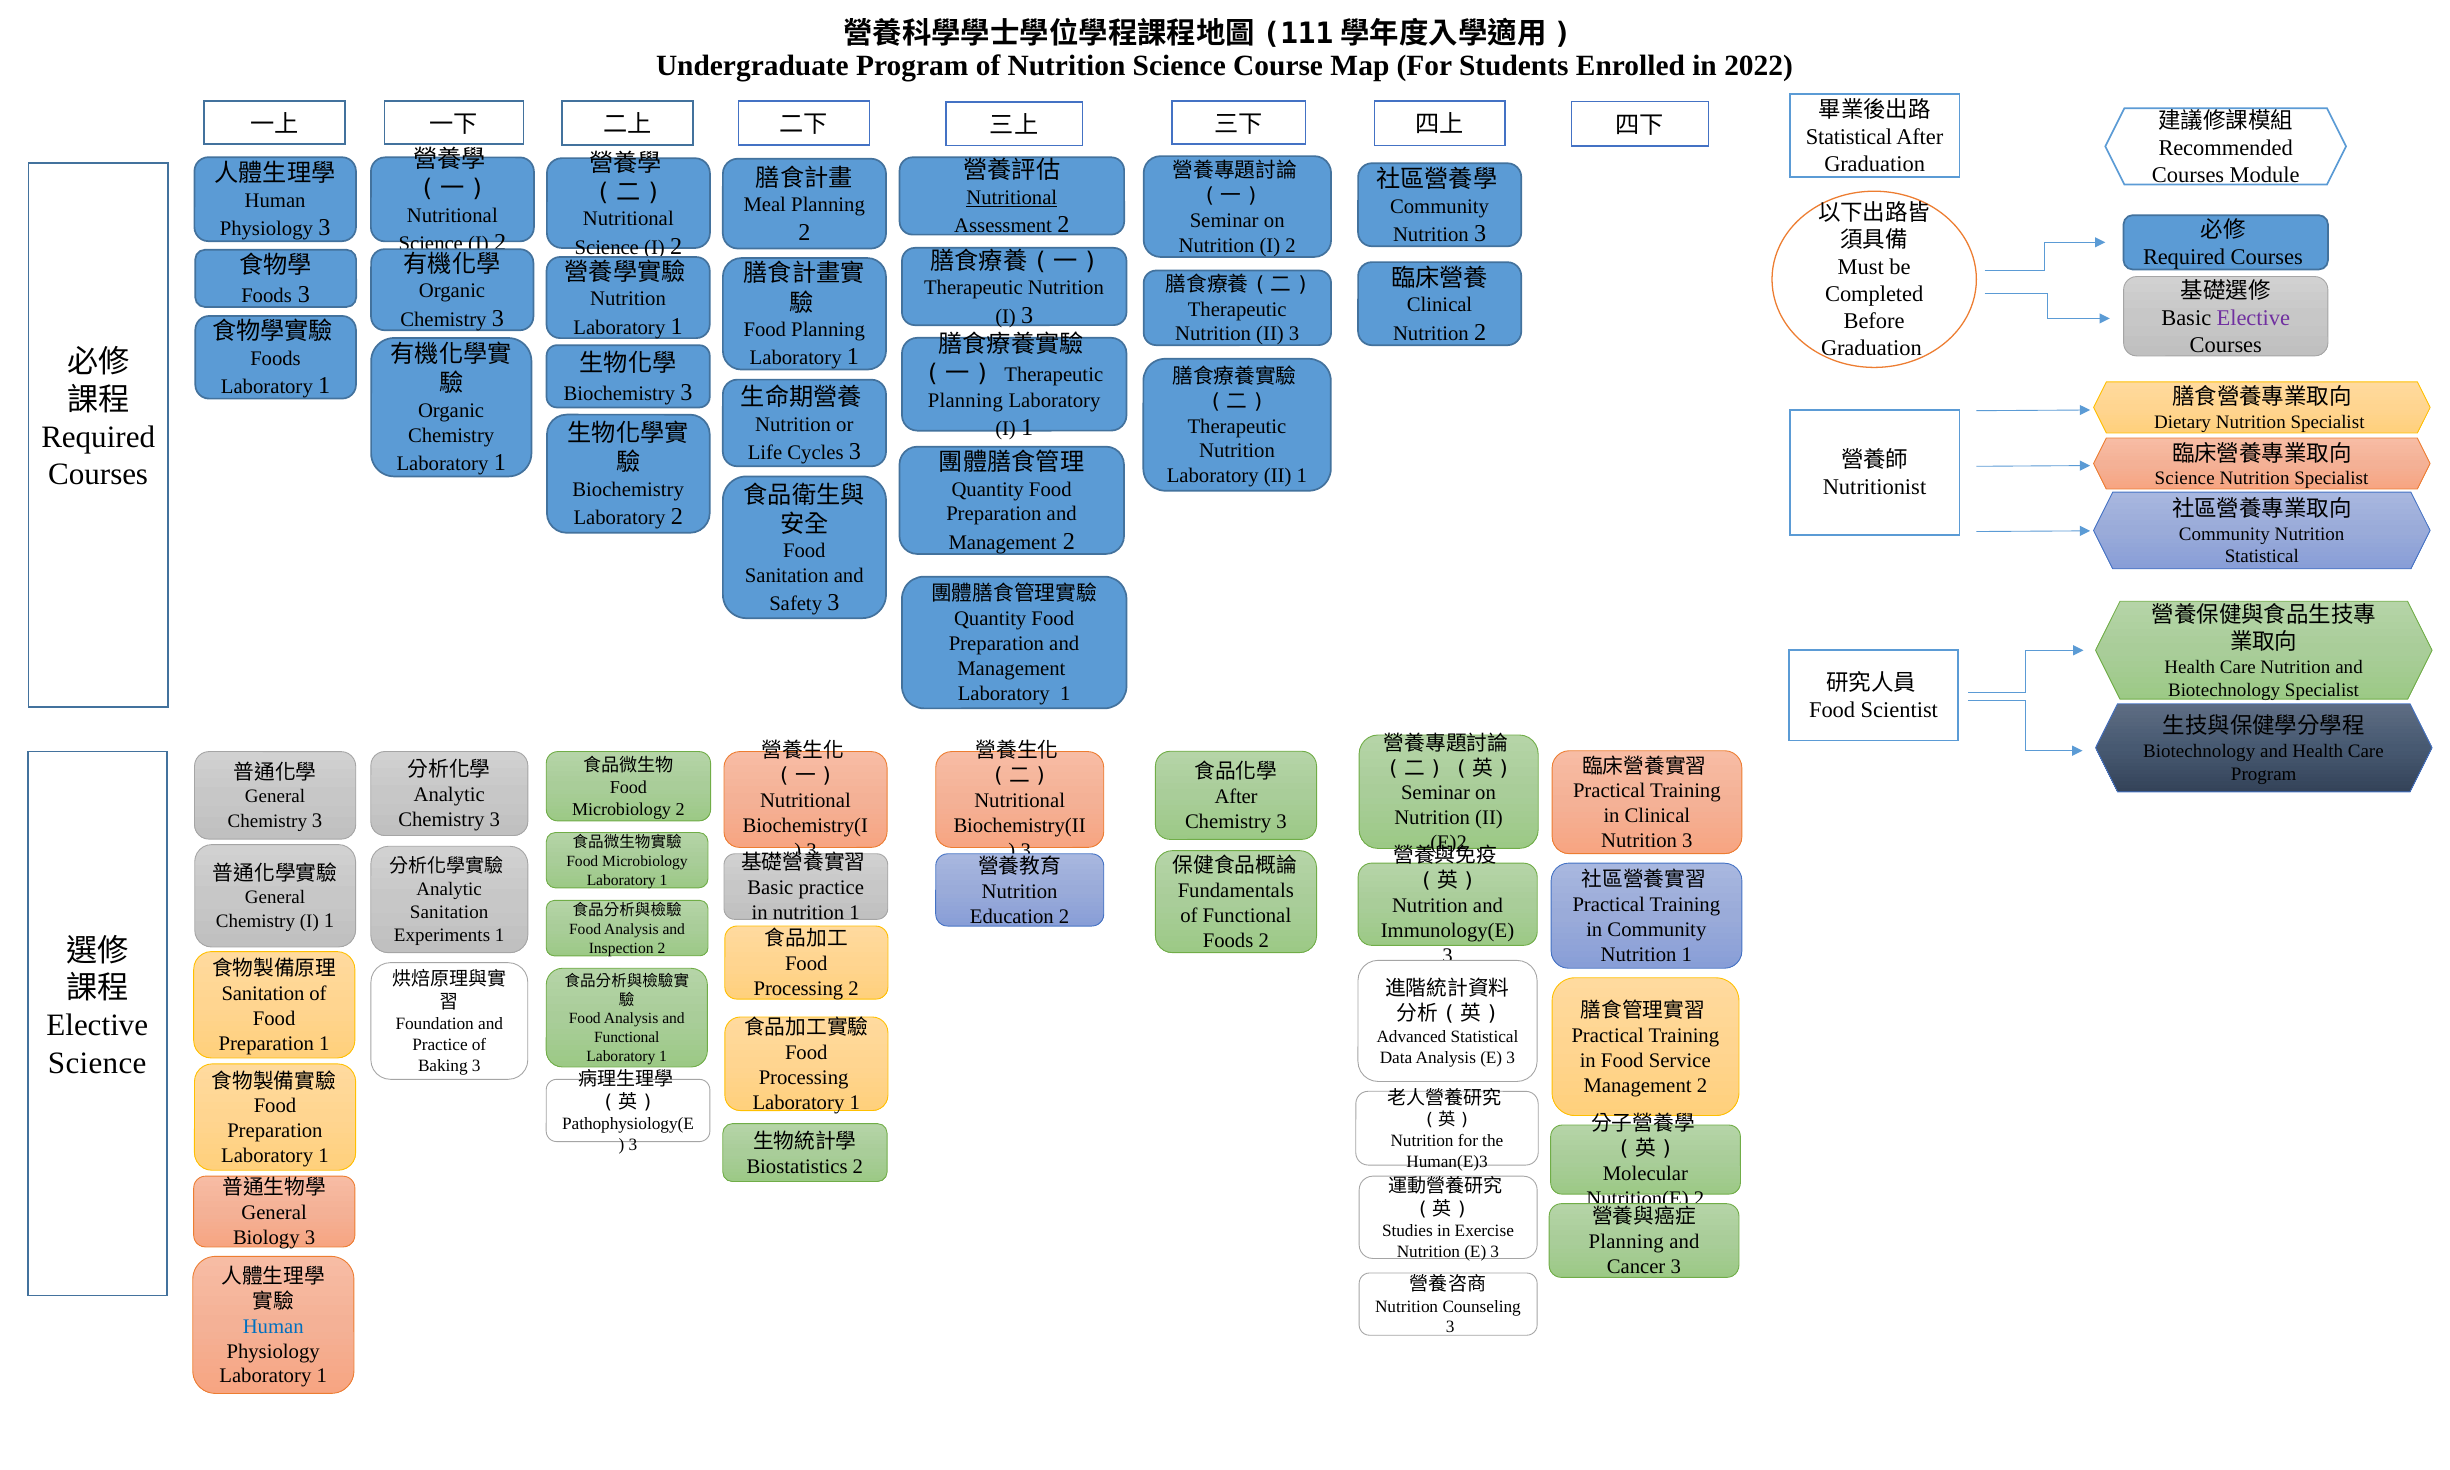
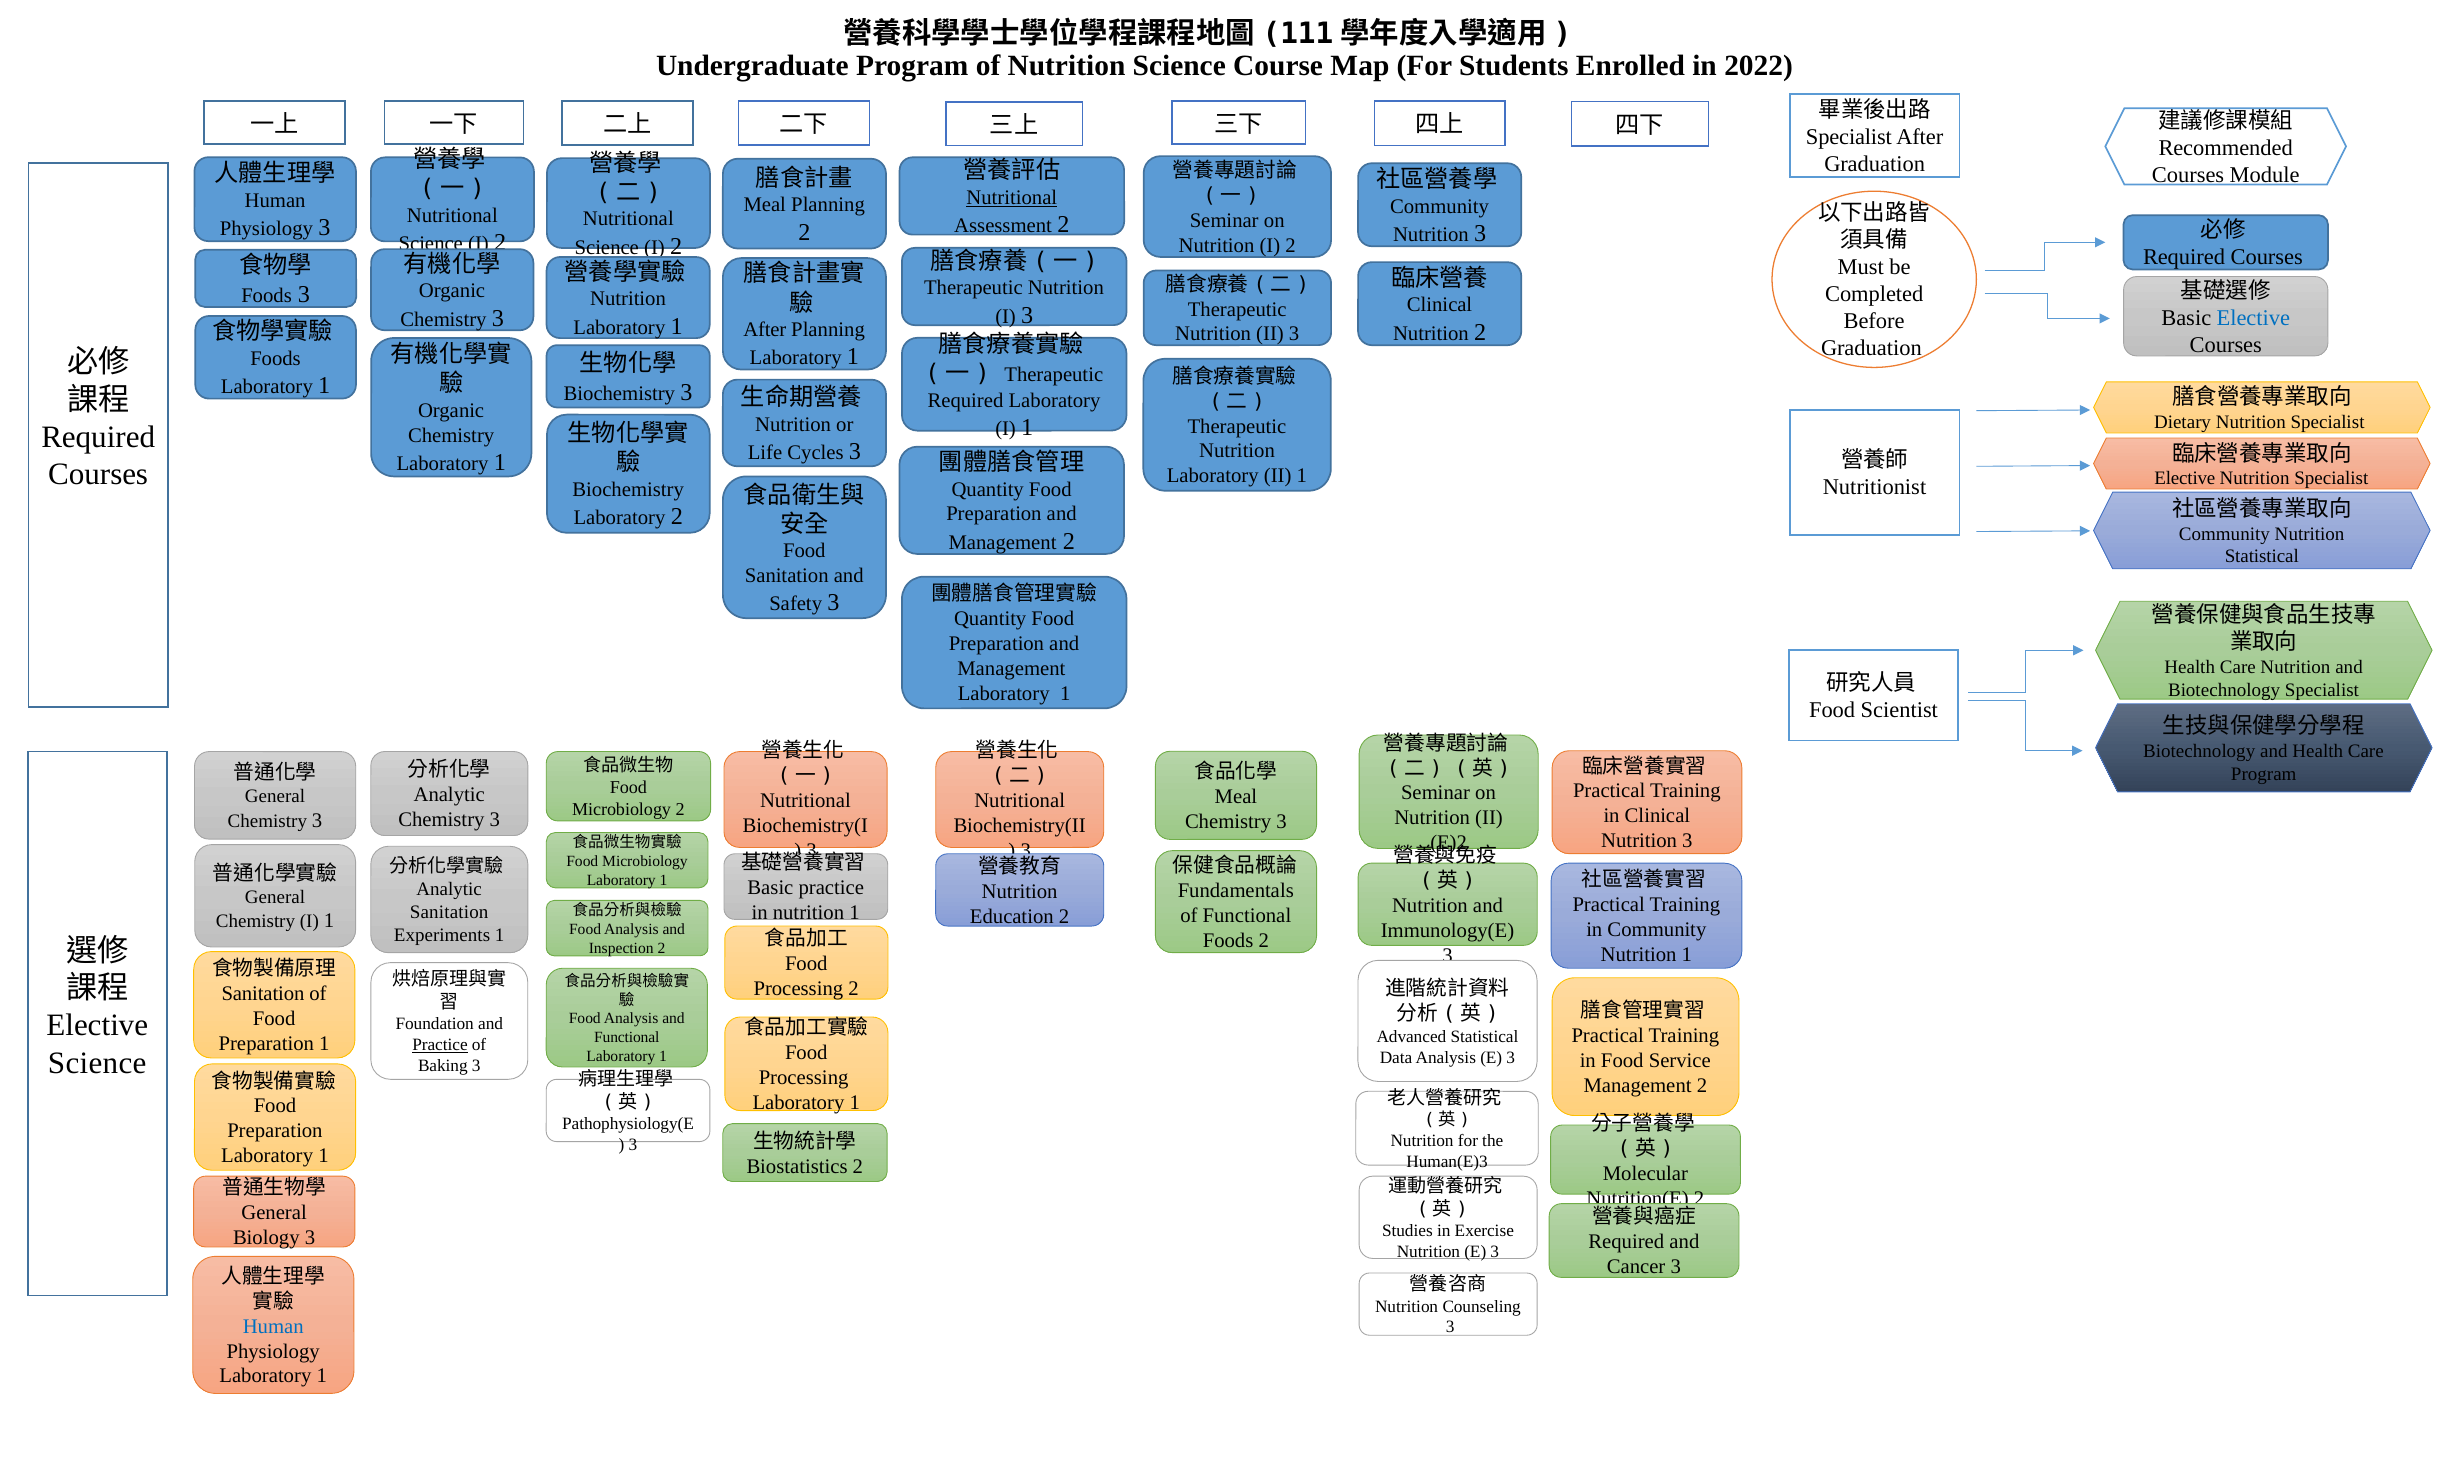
Statistical at (1849, 137): Statistical -> Specialist
Elective at (2253, 318) colour: purple -> blue
Food at (765, 330): Food -> After
Planning at (965, 400): Planning -> Required
Science at (2185, 478): Science -> Elective
After at (1236, 797): After -> Meal
Practice at (440, 1045) underline: none -> present
Planning at (1626, 1242): Planning -> Required
